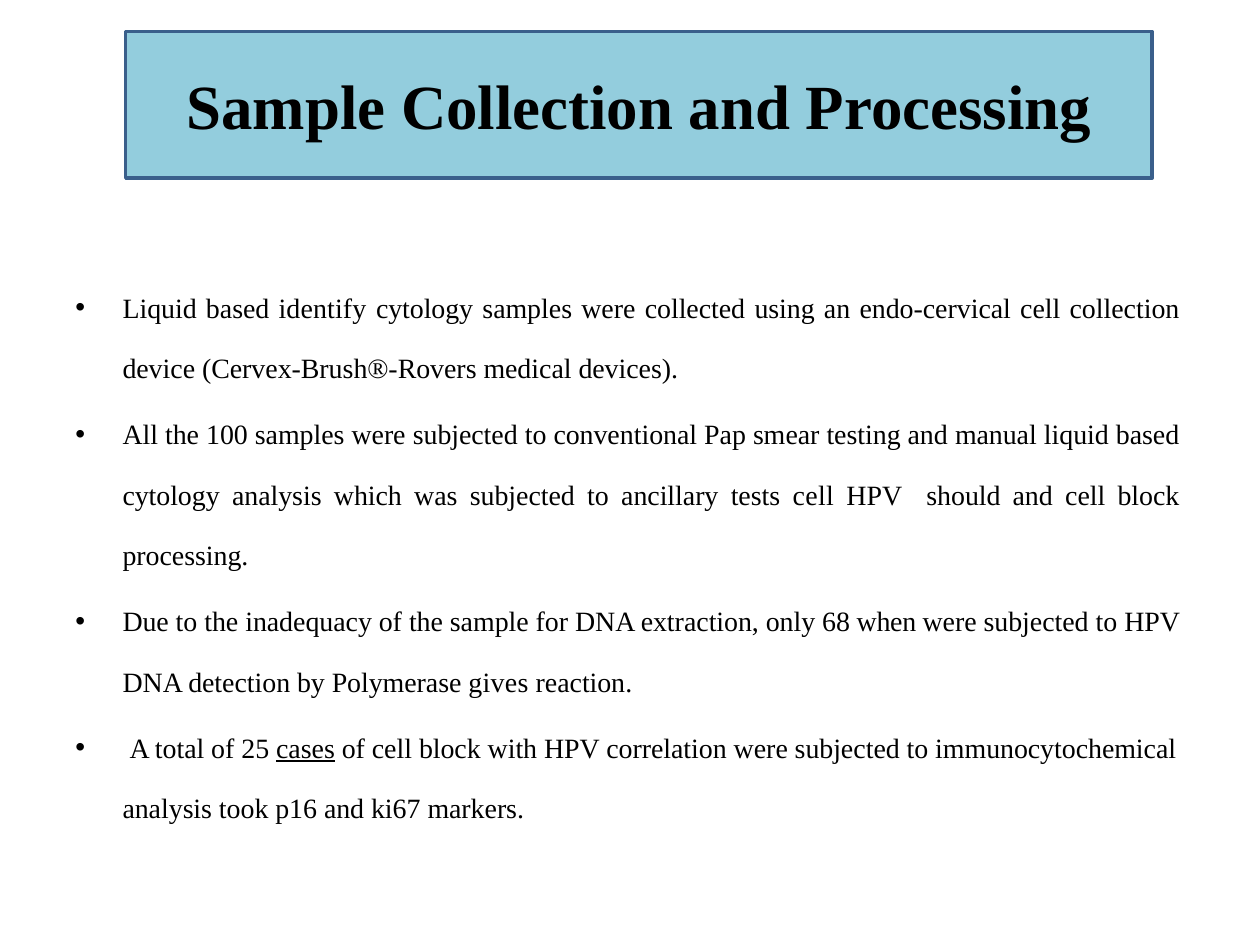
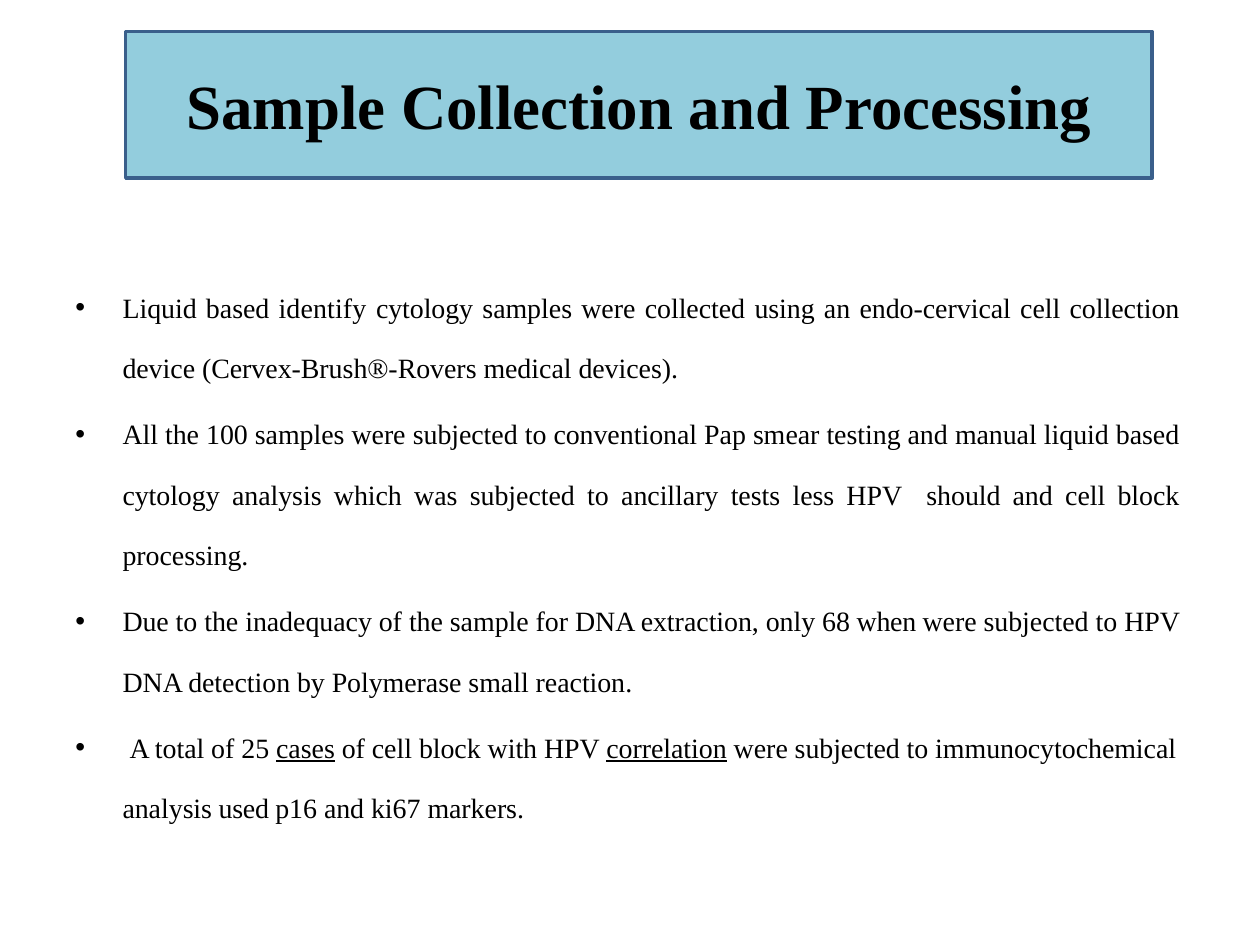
tests cell: cell -> less
gives: gives -> small
correlation underline: none -> present
took: took -> used
